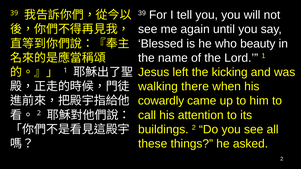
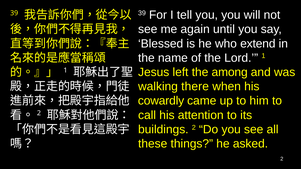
beauty: beauty -> extend
kicking: kicking -> among
